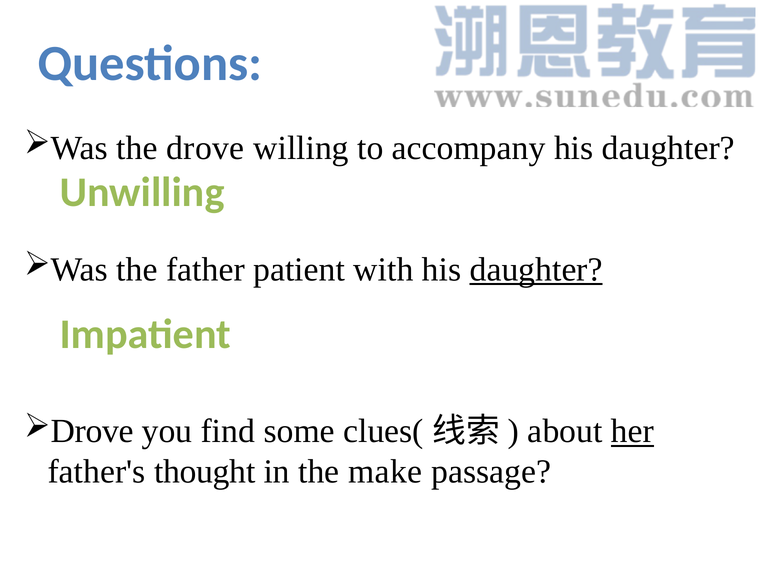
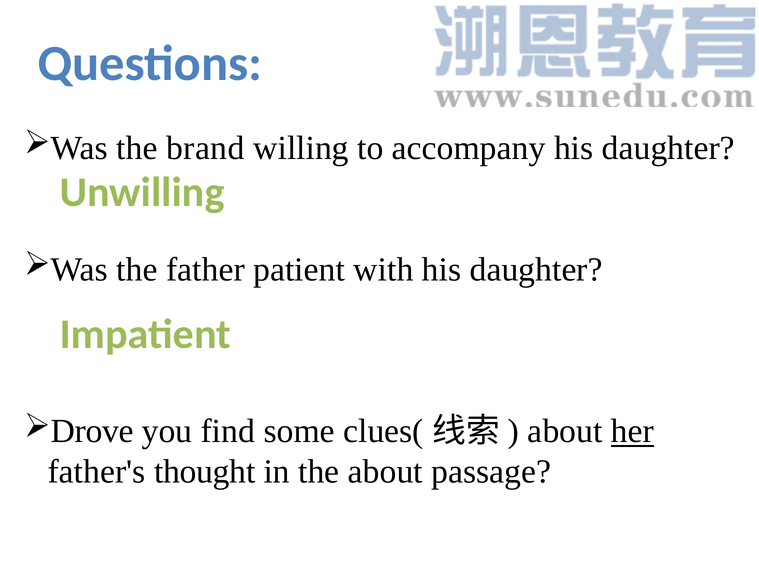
the drove: drove -> brand
daughter at (536, 270) underline: present -> none
the make: make -> about
